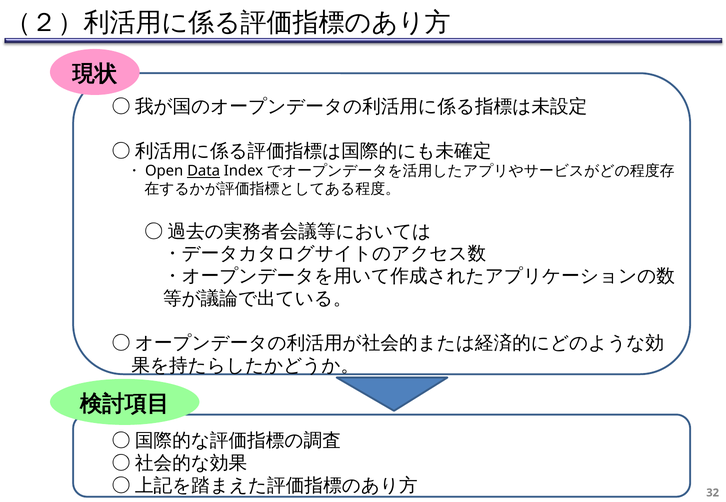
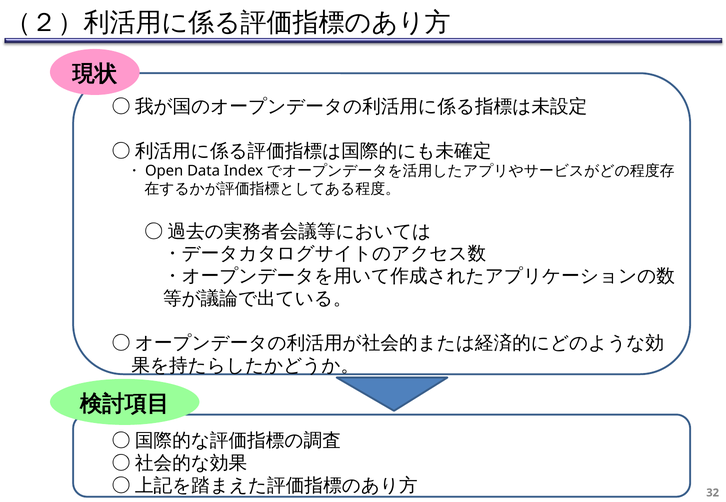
Data underline: present -> none
